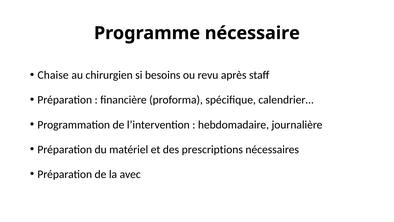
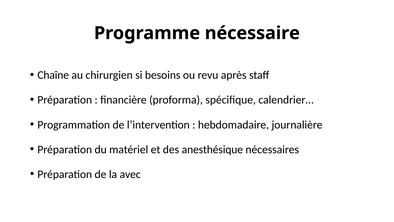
Chaise: Chaise -> Chaîne
prescriptions: prescriptions -> anesthésique
